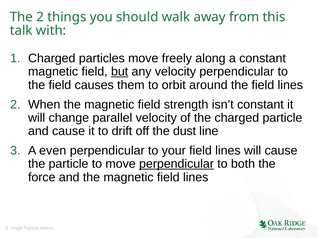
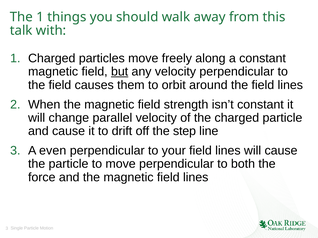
The 2: 2 -> 1
dust: dust -> step
perpendicular at (177, 164) underline: present -> none
